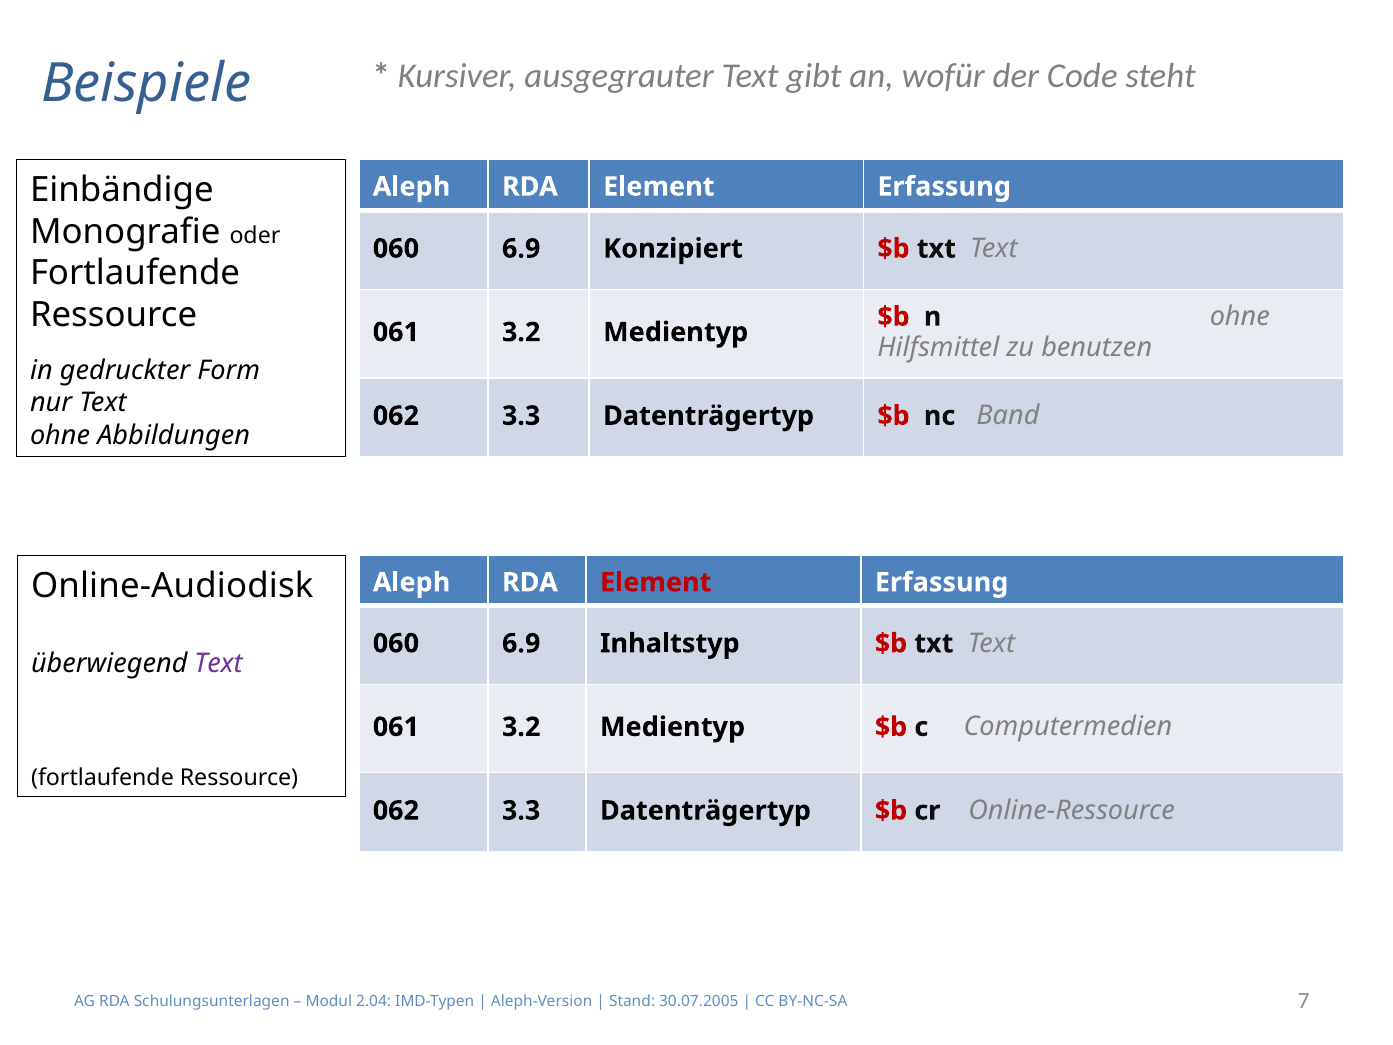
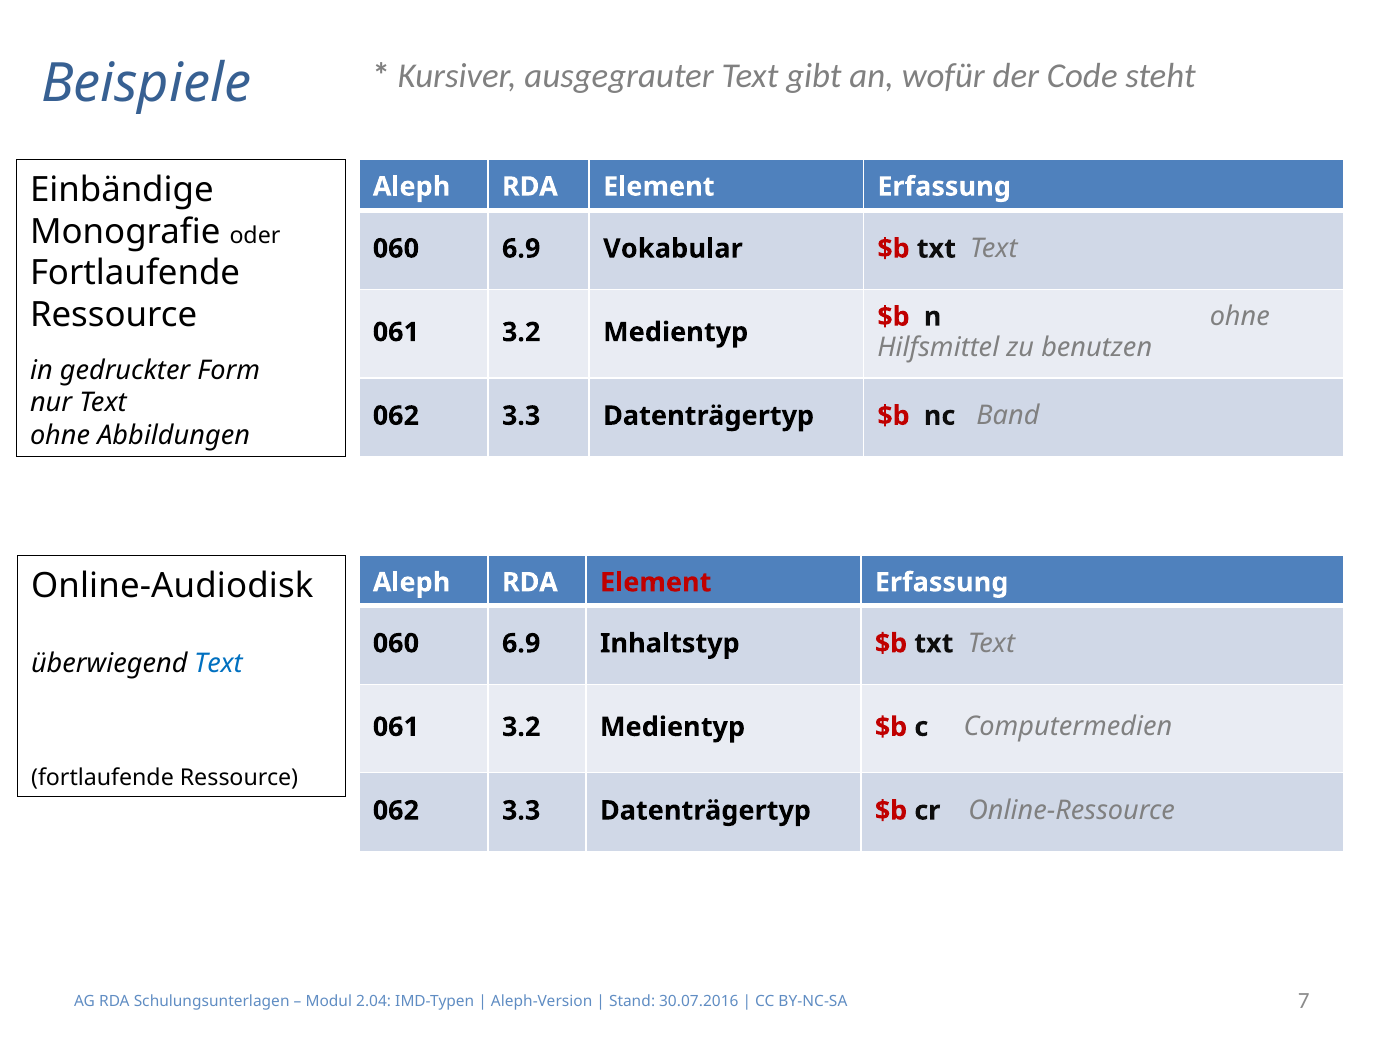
Konzipiert: Konzipiert -> Vokabular
Text at (218, 664) colour: purple -> blue
30.07.2005: 30.07.2005 -> 30.07.2016
